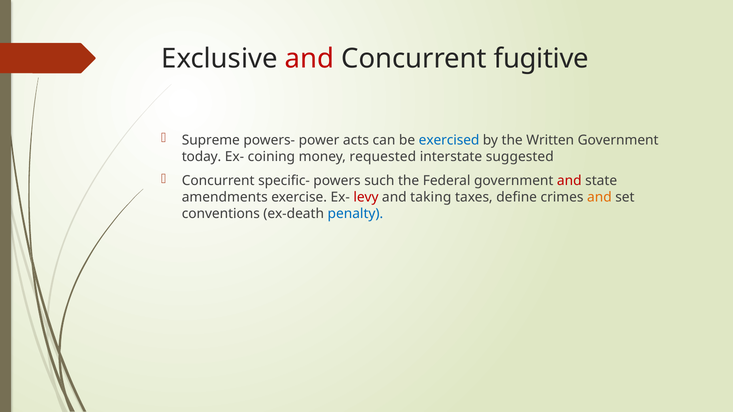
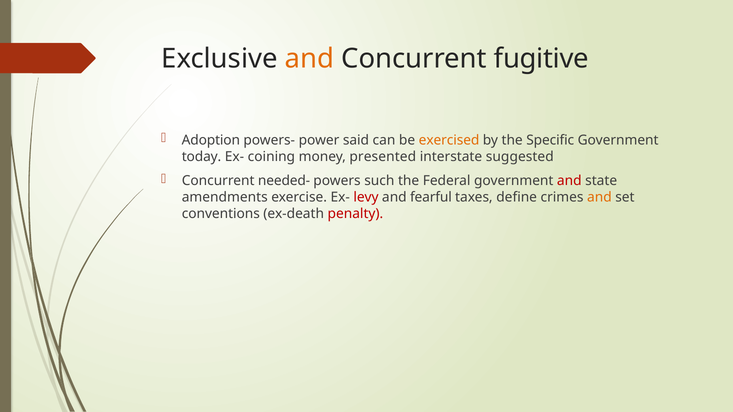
and at (309, 59) colour: red -> orange
Supreme: Supreme -> Adoption
acts: acts -> said
exercised colour: blue -> orange
Written: Written -> Specific
requested: requested -> presented
specific-: specific- -> needed-
taking: taking -> fearful
penalty colour: blue -> red
